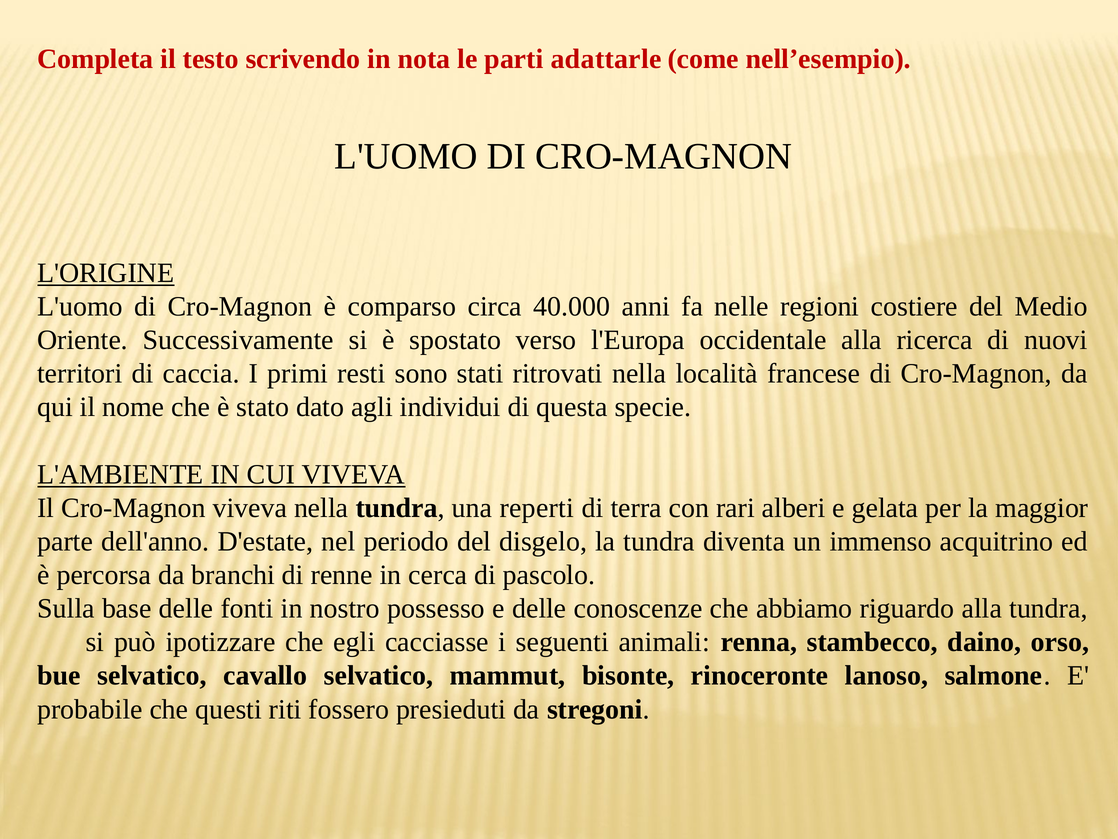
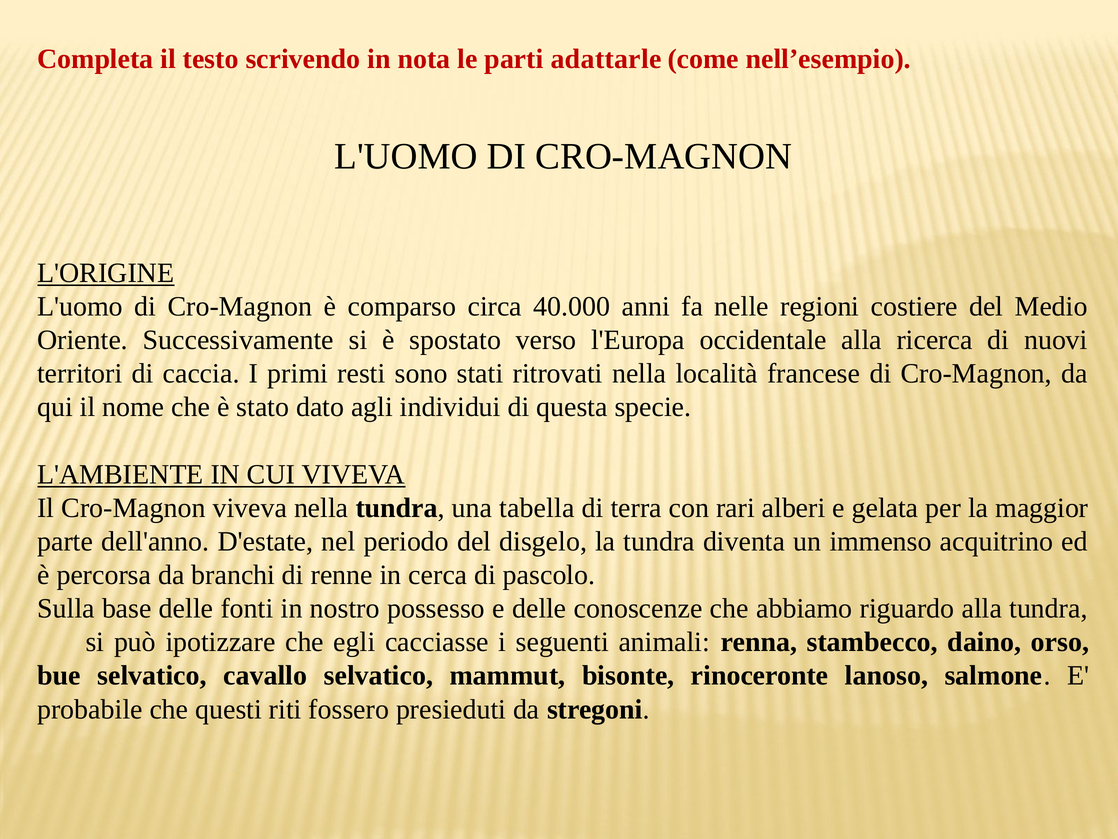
reperti: reperti -> tabella
